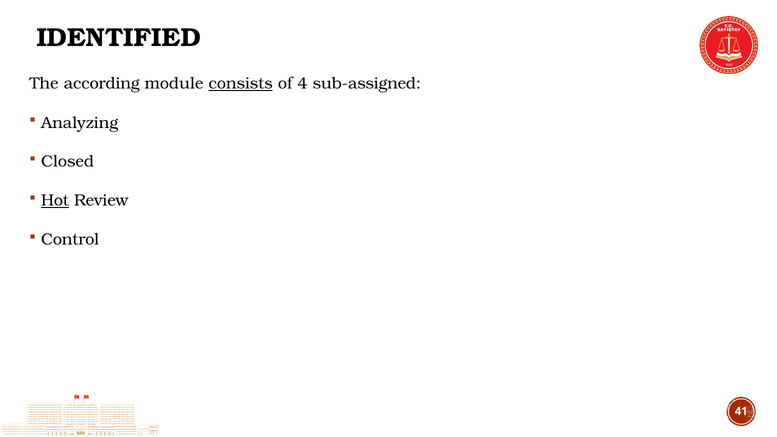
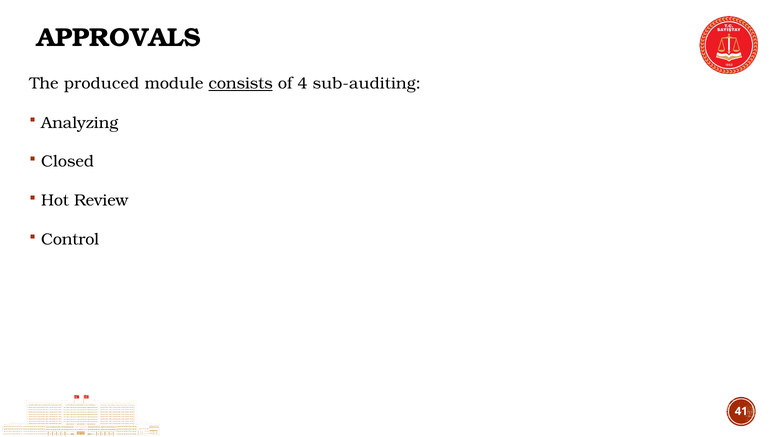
IDENTIFIED: IDENTIFIED -> APPROVALS
according: according -> produced
sub-assigned: sub-assigned -> sub-auditing
Hot underline: present -> none
